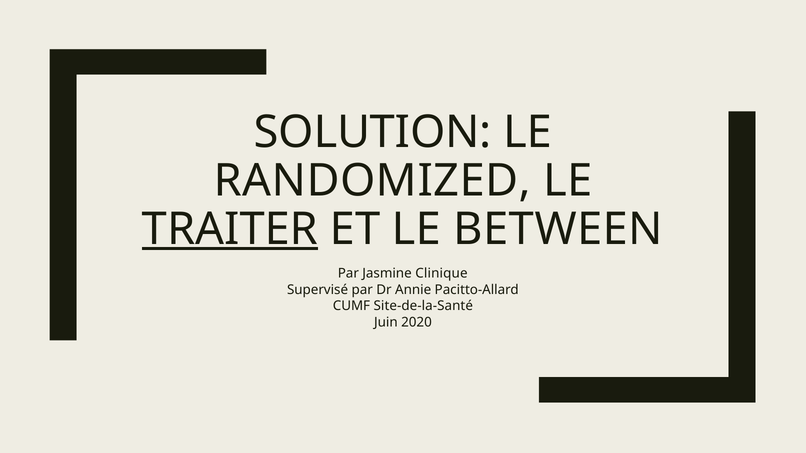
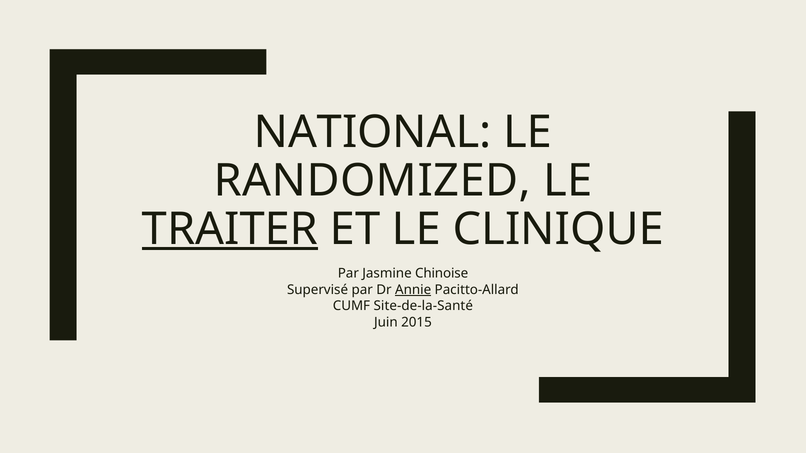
SOLUTION: SOLUTION -> NATIONAL
BETWEEN: BETWEEN -> CLINIQUE
Clinique: Clinique -> Chinoise
Annie underline: none -> present
2020: 2020 -> 2015
